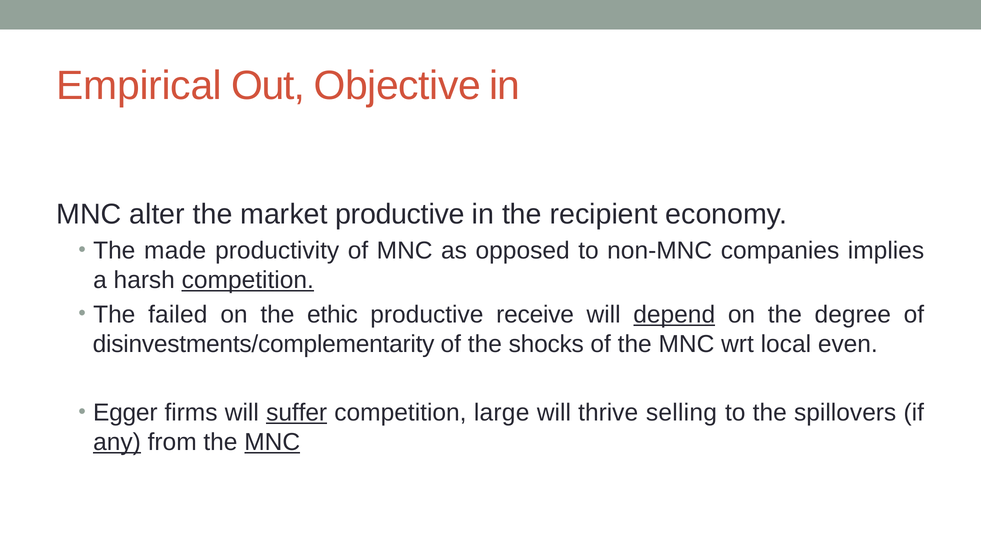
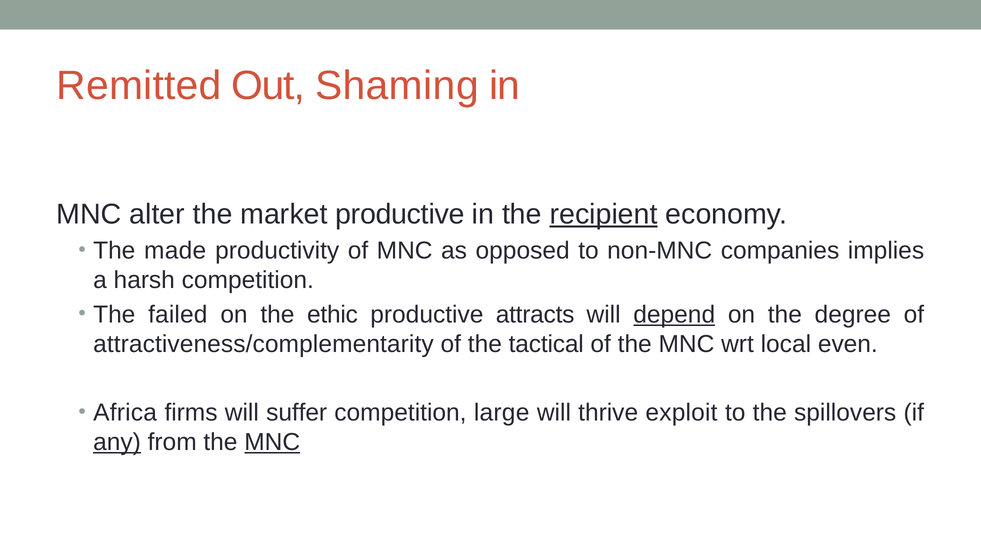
Empirical: Empirical -> Remitted
Objective: Objective -> Shaming
recipient underline: none -> present
competition at (248, 280) underline: present -> none
receive: receive -> attracts
disinvestments/complementarity: disinvestments/complementarity -> attractiveness/complementarity
shocks: shocks -> tactical
Egger: Egger -> Africa
suffer underline: present -> none
selling: selling -> exploit
